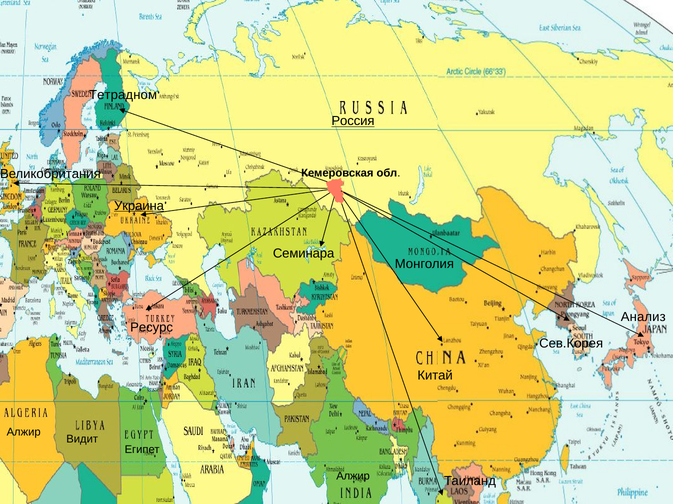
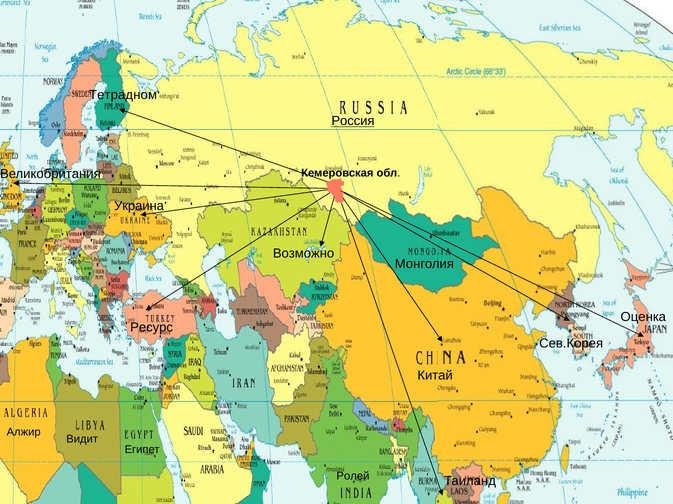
Украина underline: present -> none
Семинара: Семинара -> Возможно
Анализ: Анализ -> Оценка
Алжир at (353, 477): Алжир -> Ролей
